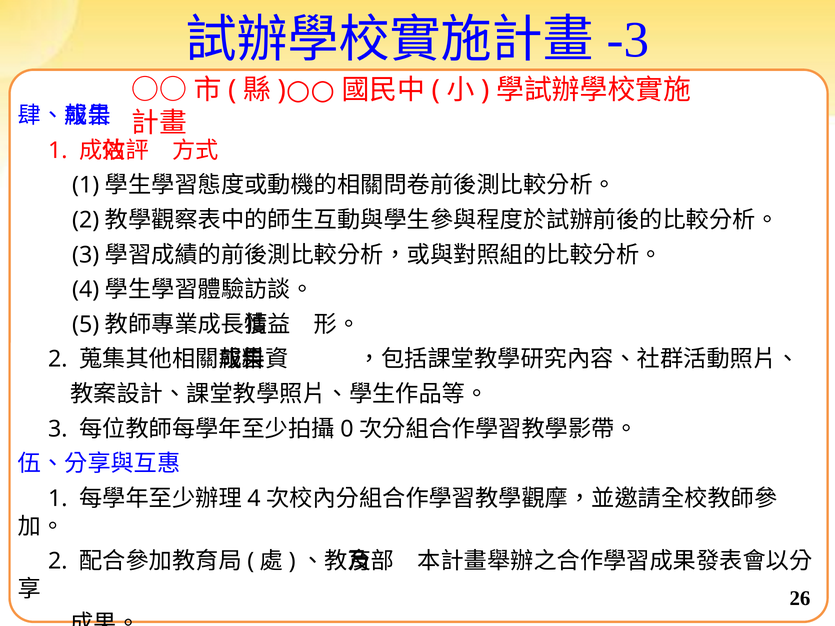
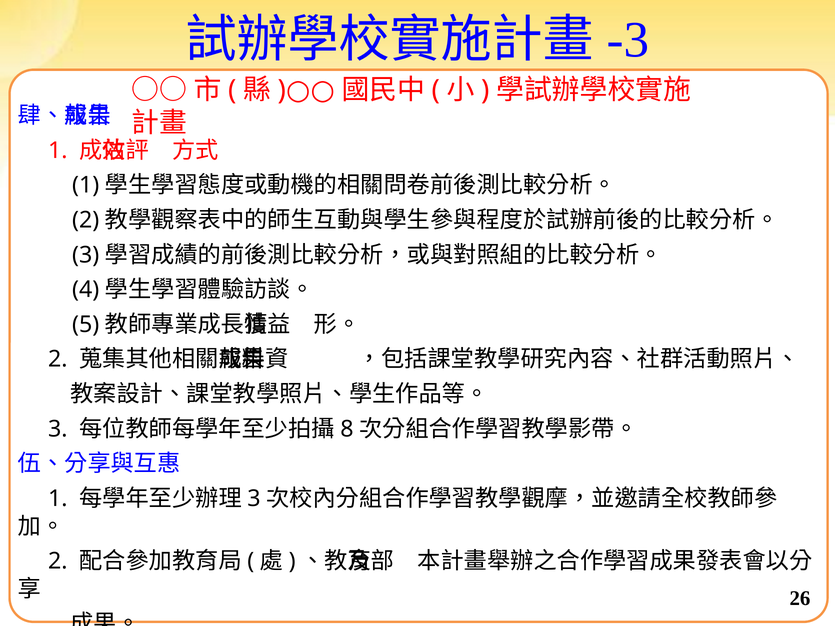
0: 0 -> 8
4 at (254, 499): 4 -> 3
